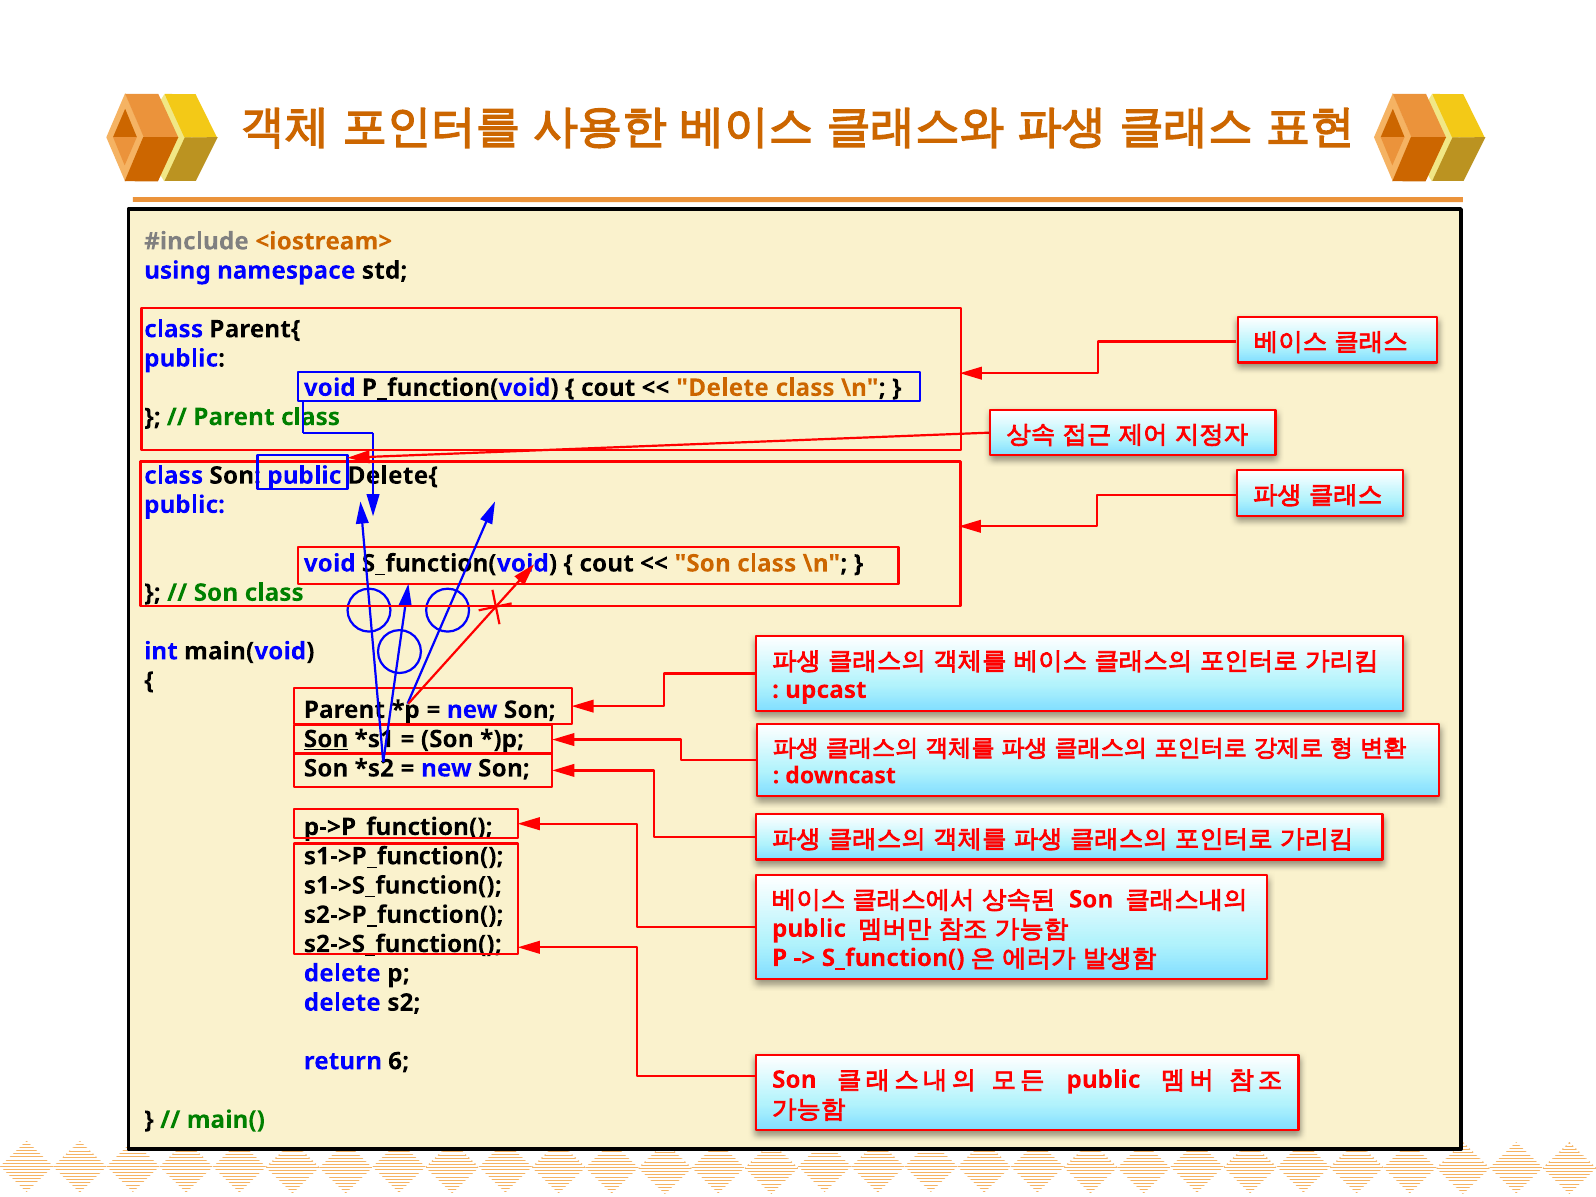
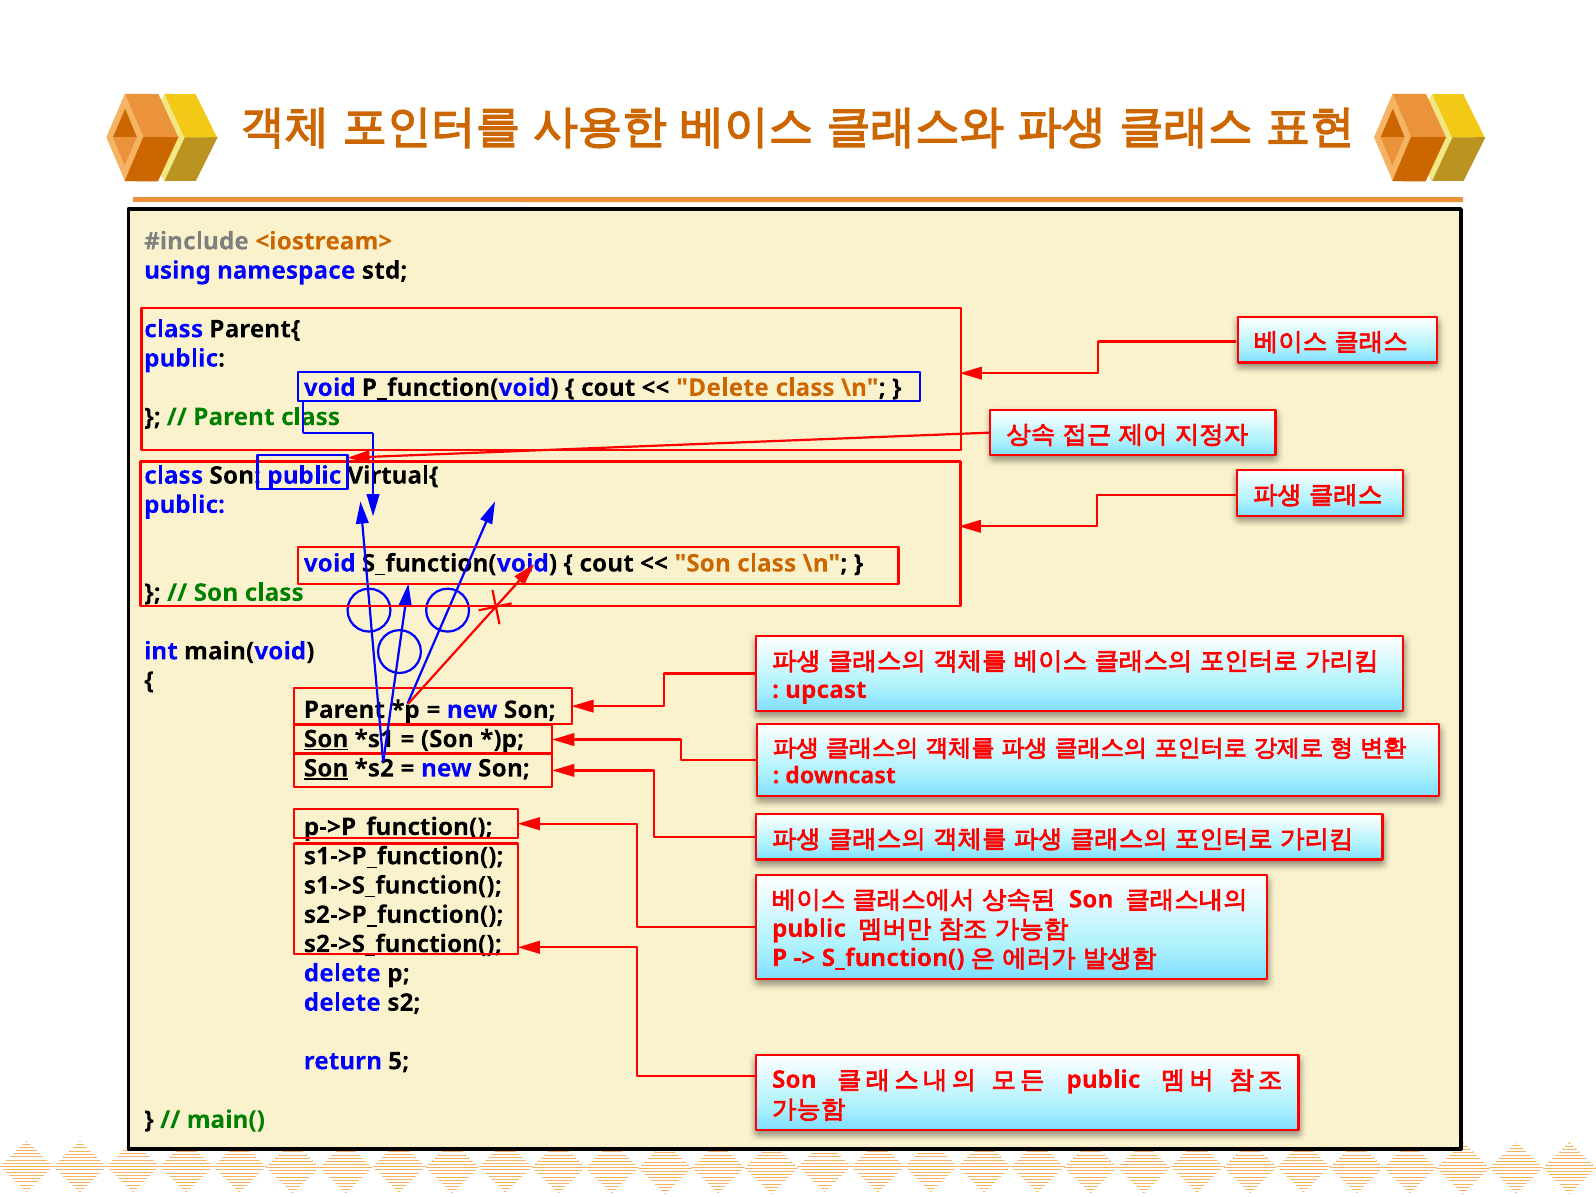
Delete{: Delete{ -> Virtual{
Son at (326, 768) underline: none -> present
6: 6 -> 5
